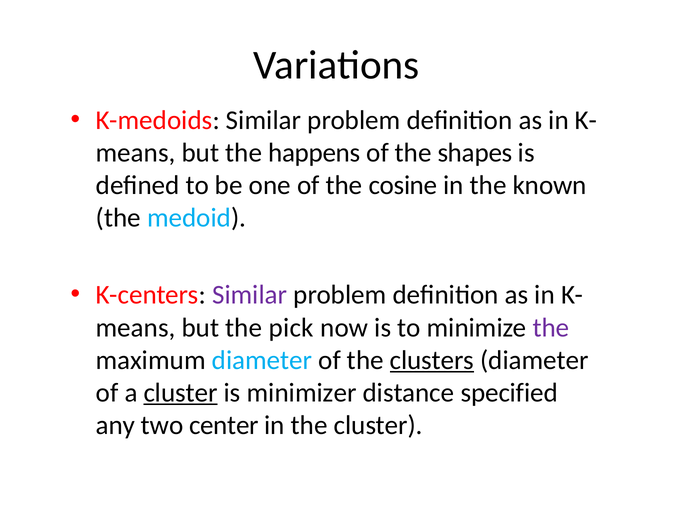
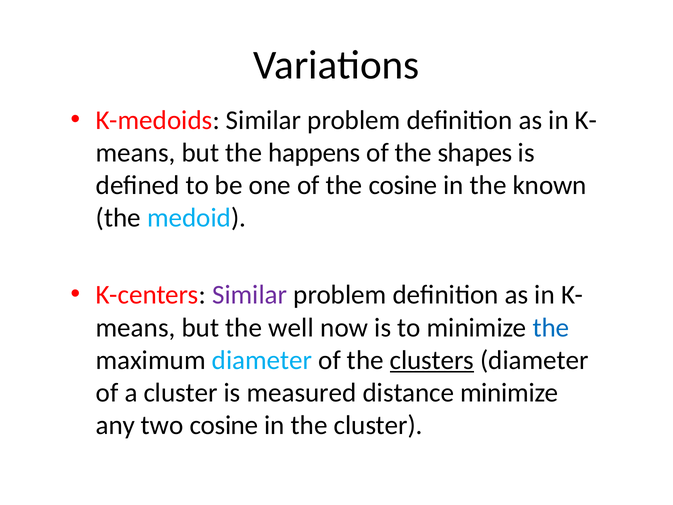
pick: pick -> well
the at (551, 327) colour: purple -> blue
cluster at (181, 392) underline: present -> none
minimizer: minimizer -> measured
distance specified: specified -> minimize
two center: center -> cosine
